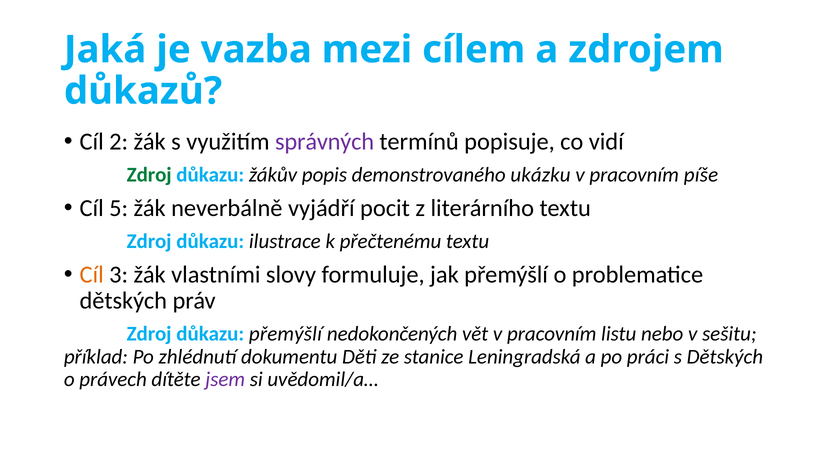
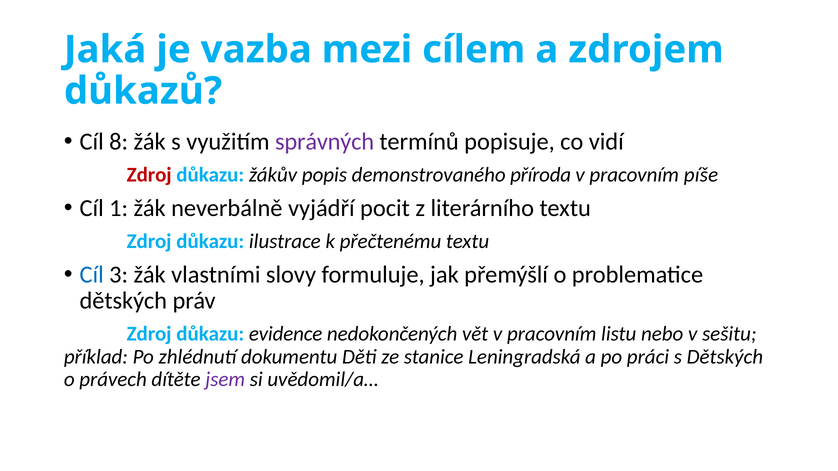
2: 2 -> 8
Zdroj at (149, 175) colour: green -> red
ukázku: ukázku -> příroda
5: 5 -> 1
Cíl at (92, 275) colour: orange -> blue
důkazu přemýšlí: přemýšlí -> evidence
